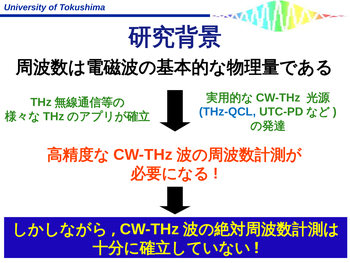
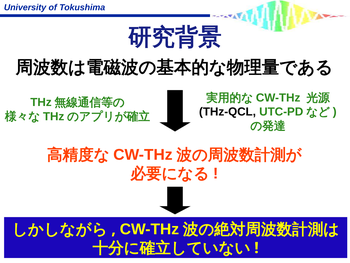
THz-QCL colour: blue -> black
